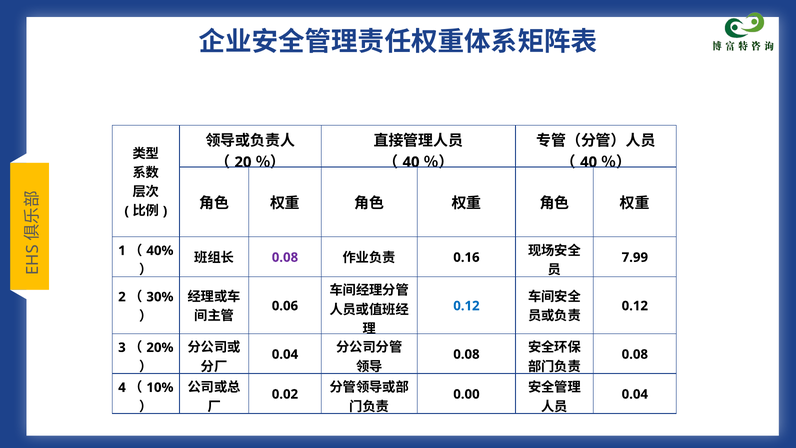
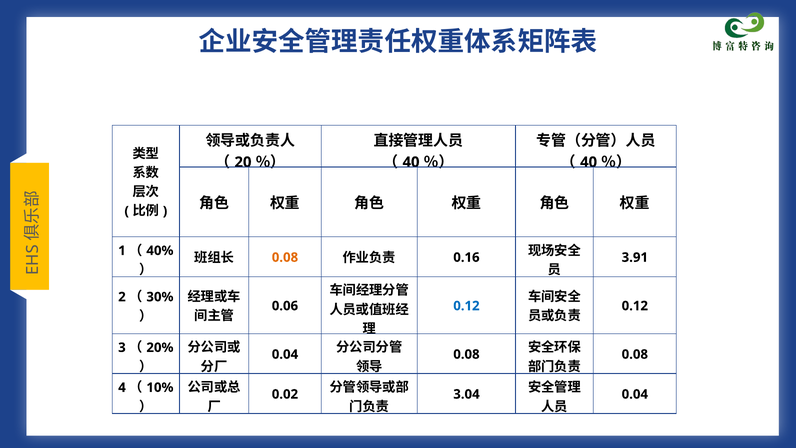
0.08 at (285, 257) colour: purple -> orange
7.99: 7.99 -> 3.91
0.00: 0.00 -> 3.04
